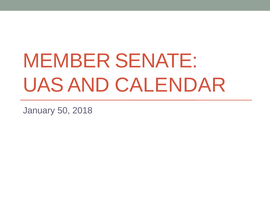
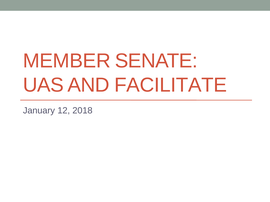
CALENDAR: CALENDAR -> FACILITATE
50: 50 -> 12
